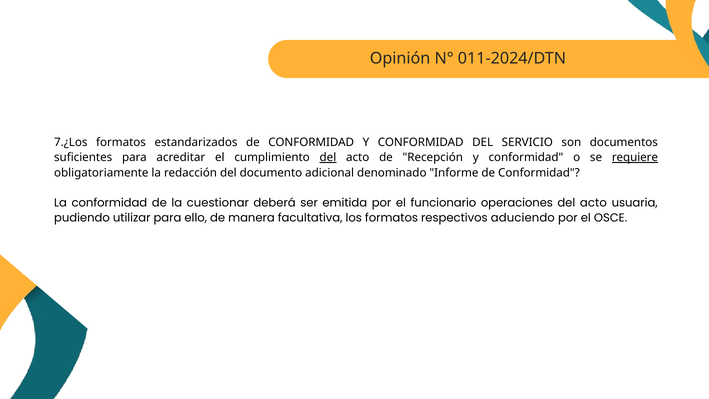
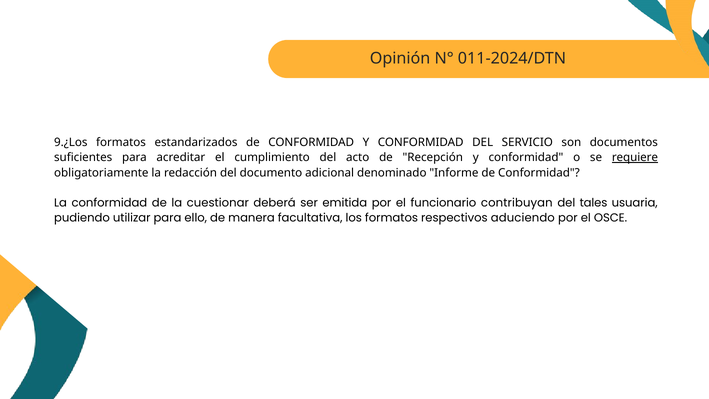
7.¿Los: 7.¿Los -> 9.¿Los
del at (328, 158) underline: present -> none
operaciones: operaciones -> contribuyan
acto at (593, 203): acto -> tales
